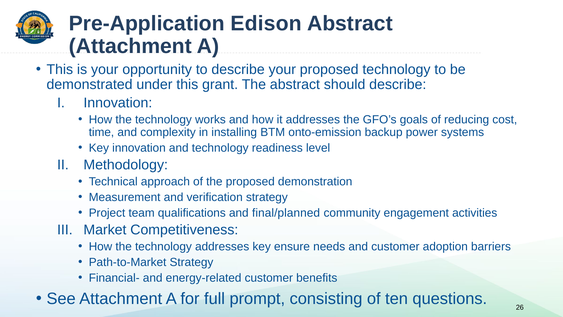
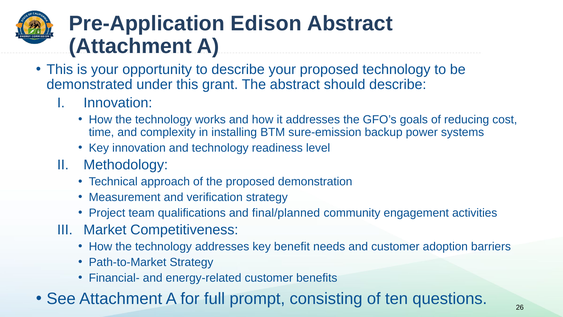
onto-emission: onto-emission -> sure-emission
ensure: ensure -> benefit
